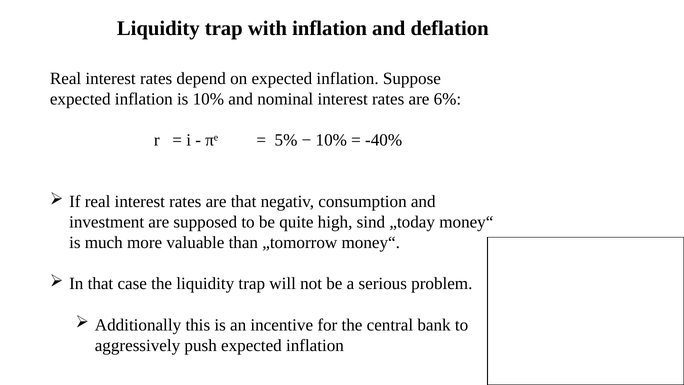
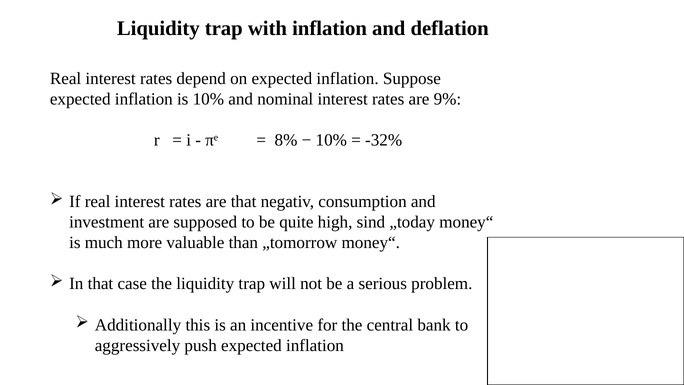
6%: 6% -> 9%
5%: 5% -> 8%
-40%: -40% -> -32%
